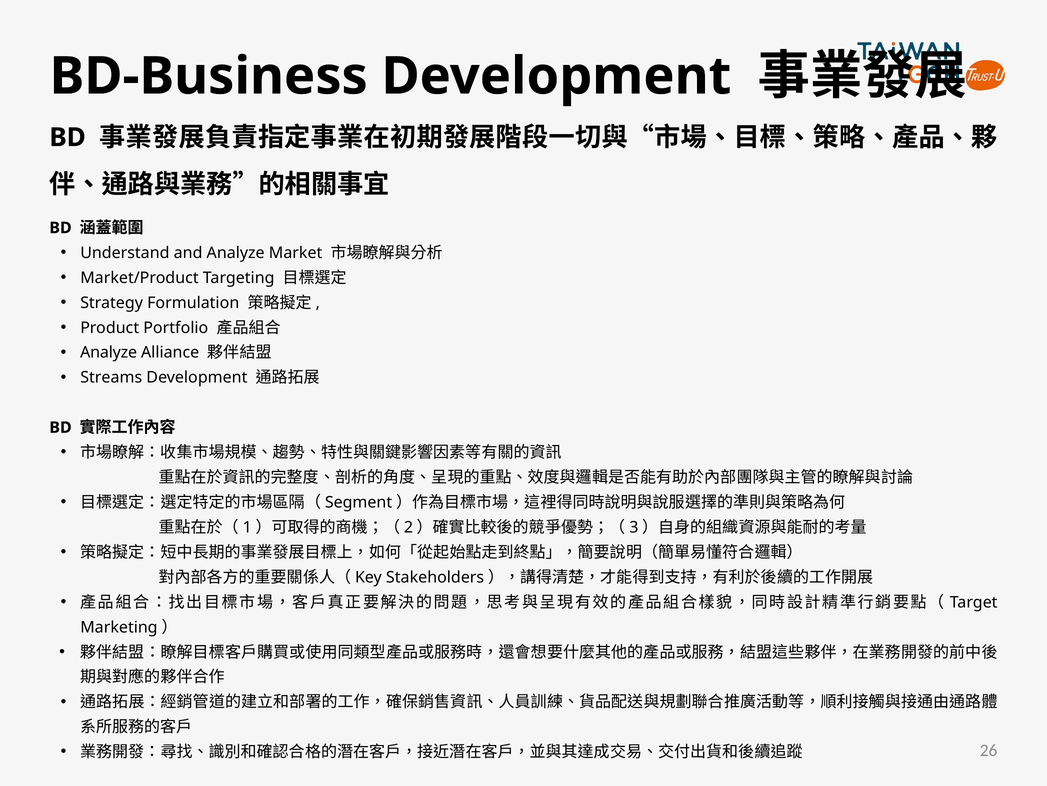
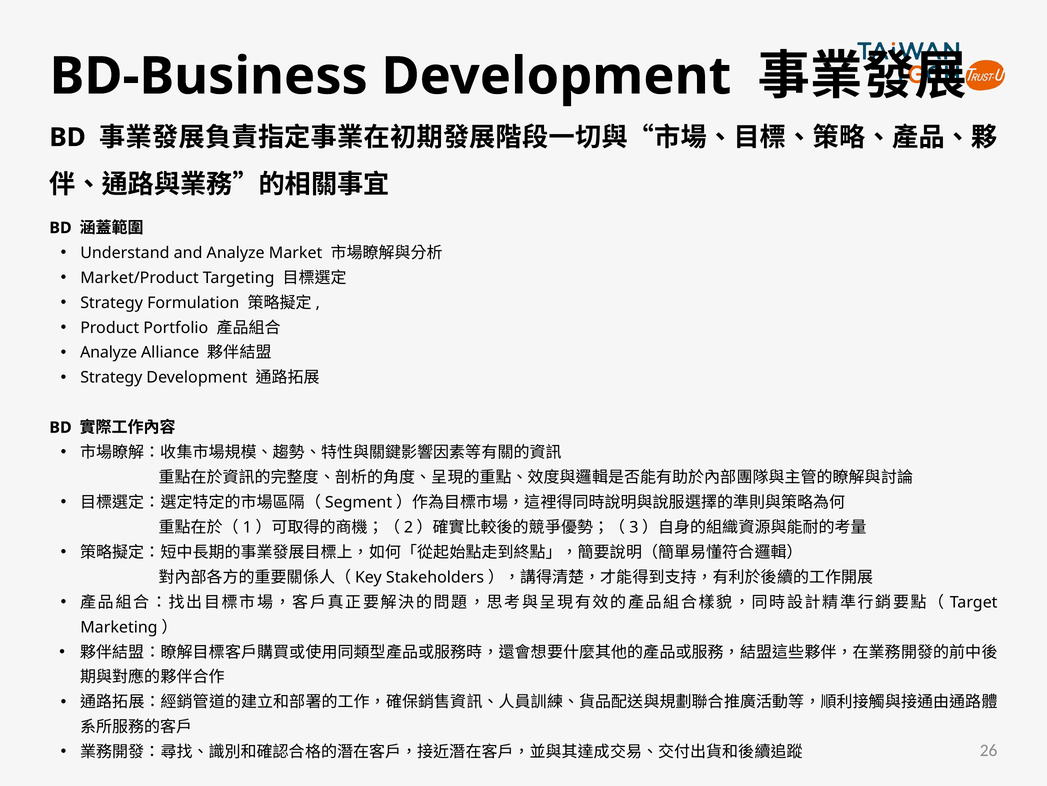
Streams at (111, 377): Streams -> Strategy
